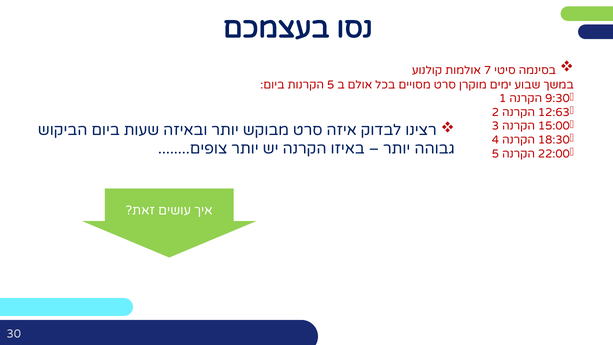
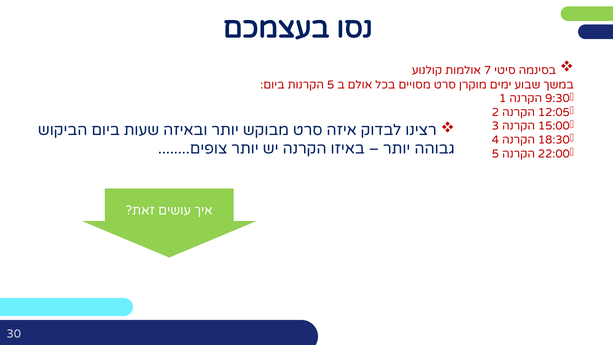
12:63: 12:63 -> 12:05
